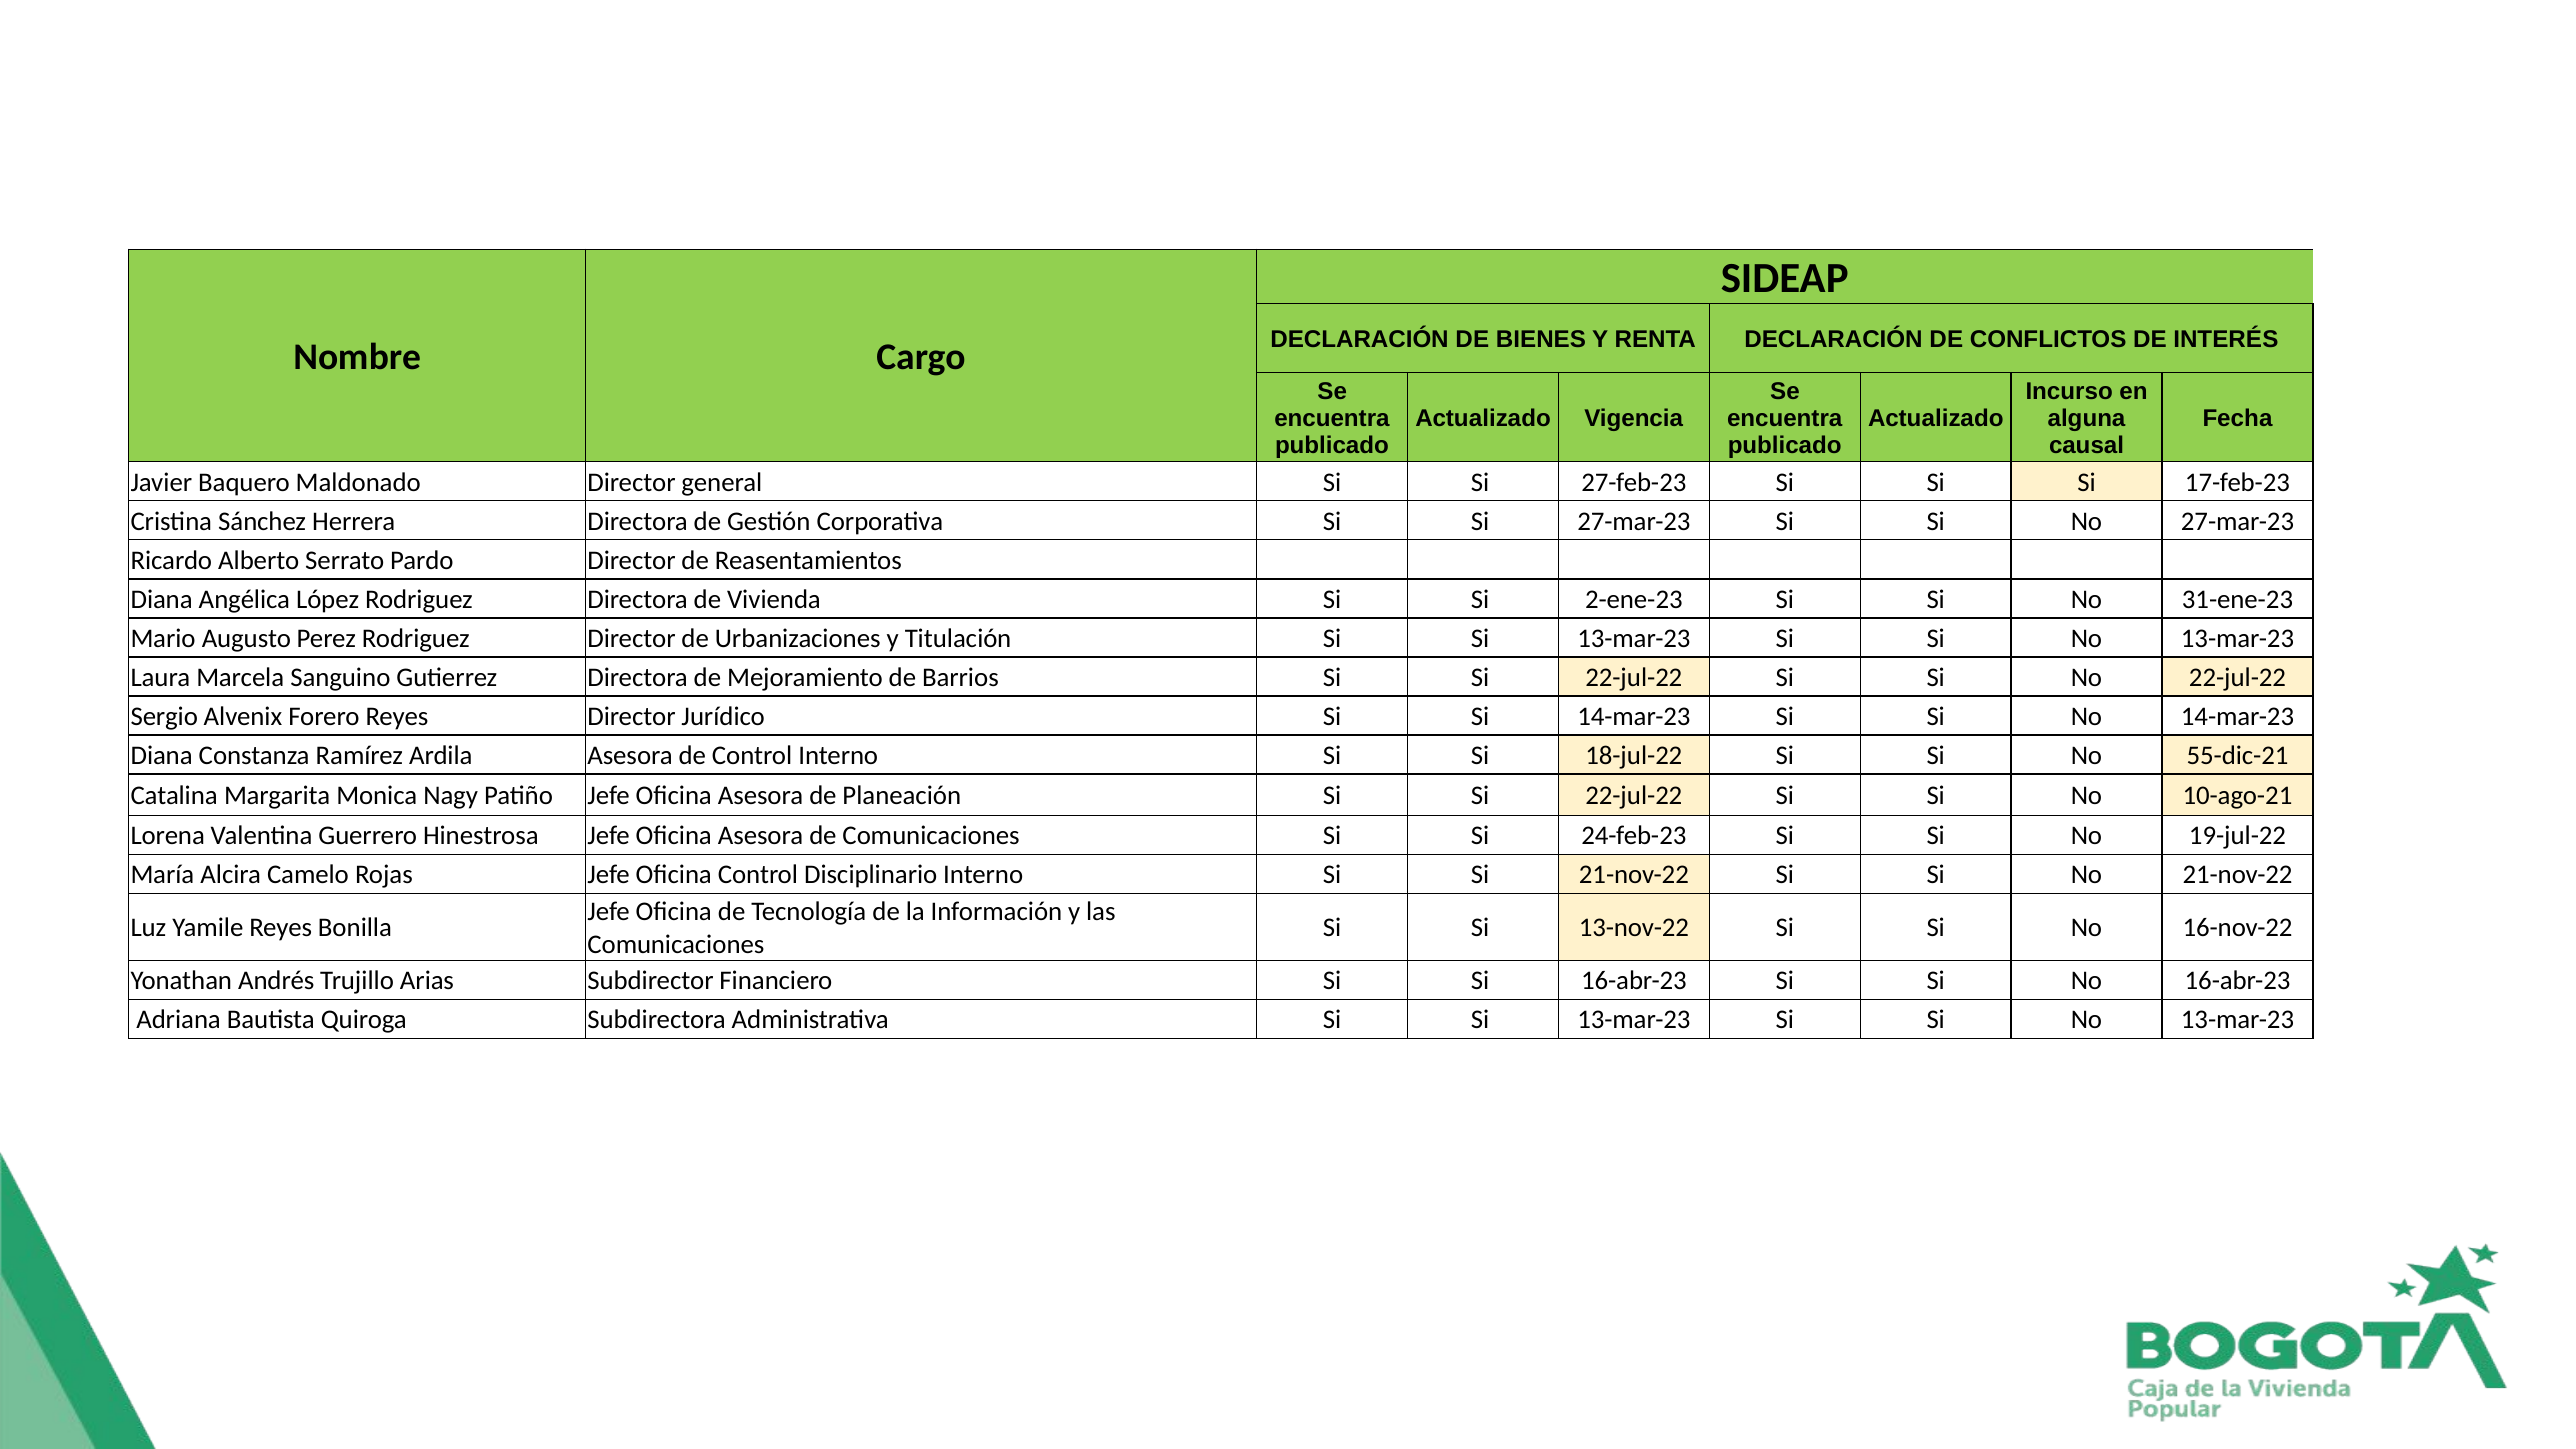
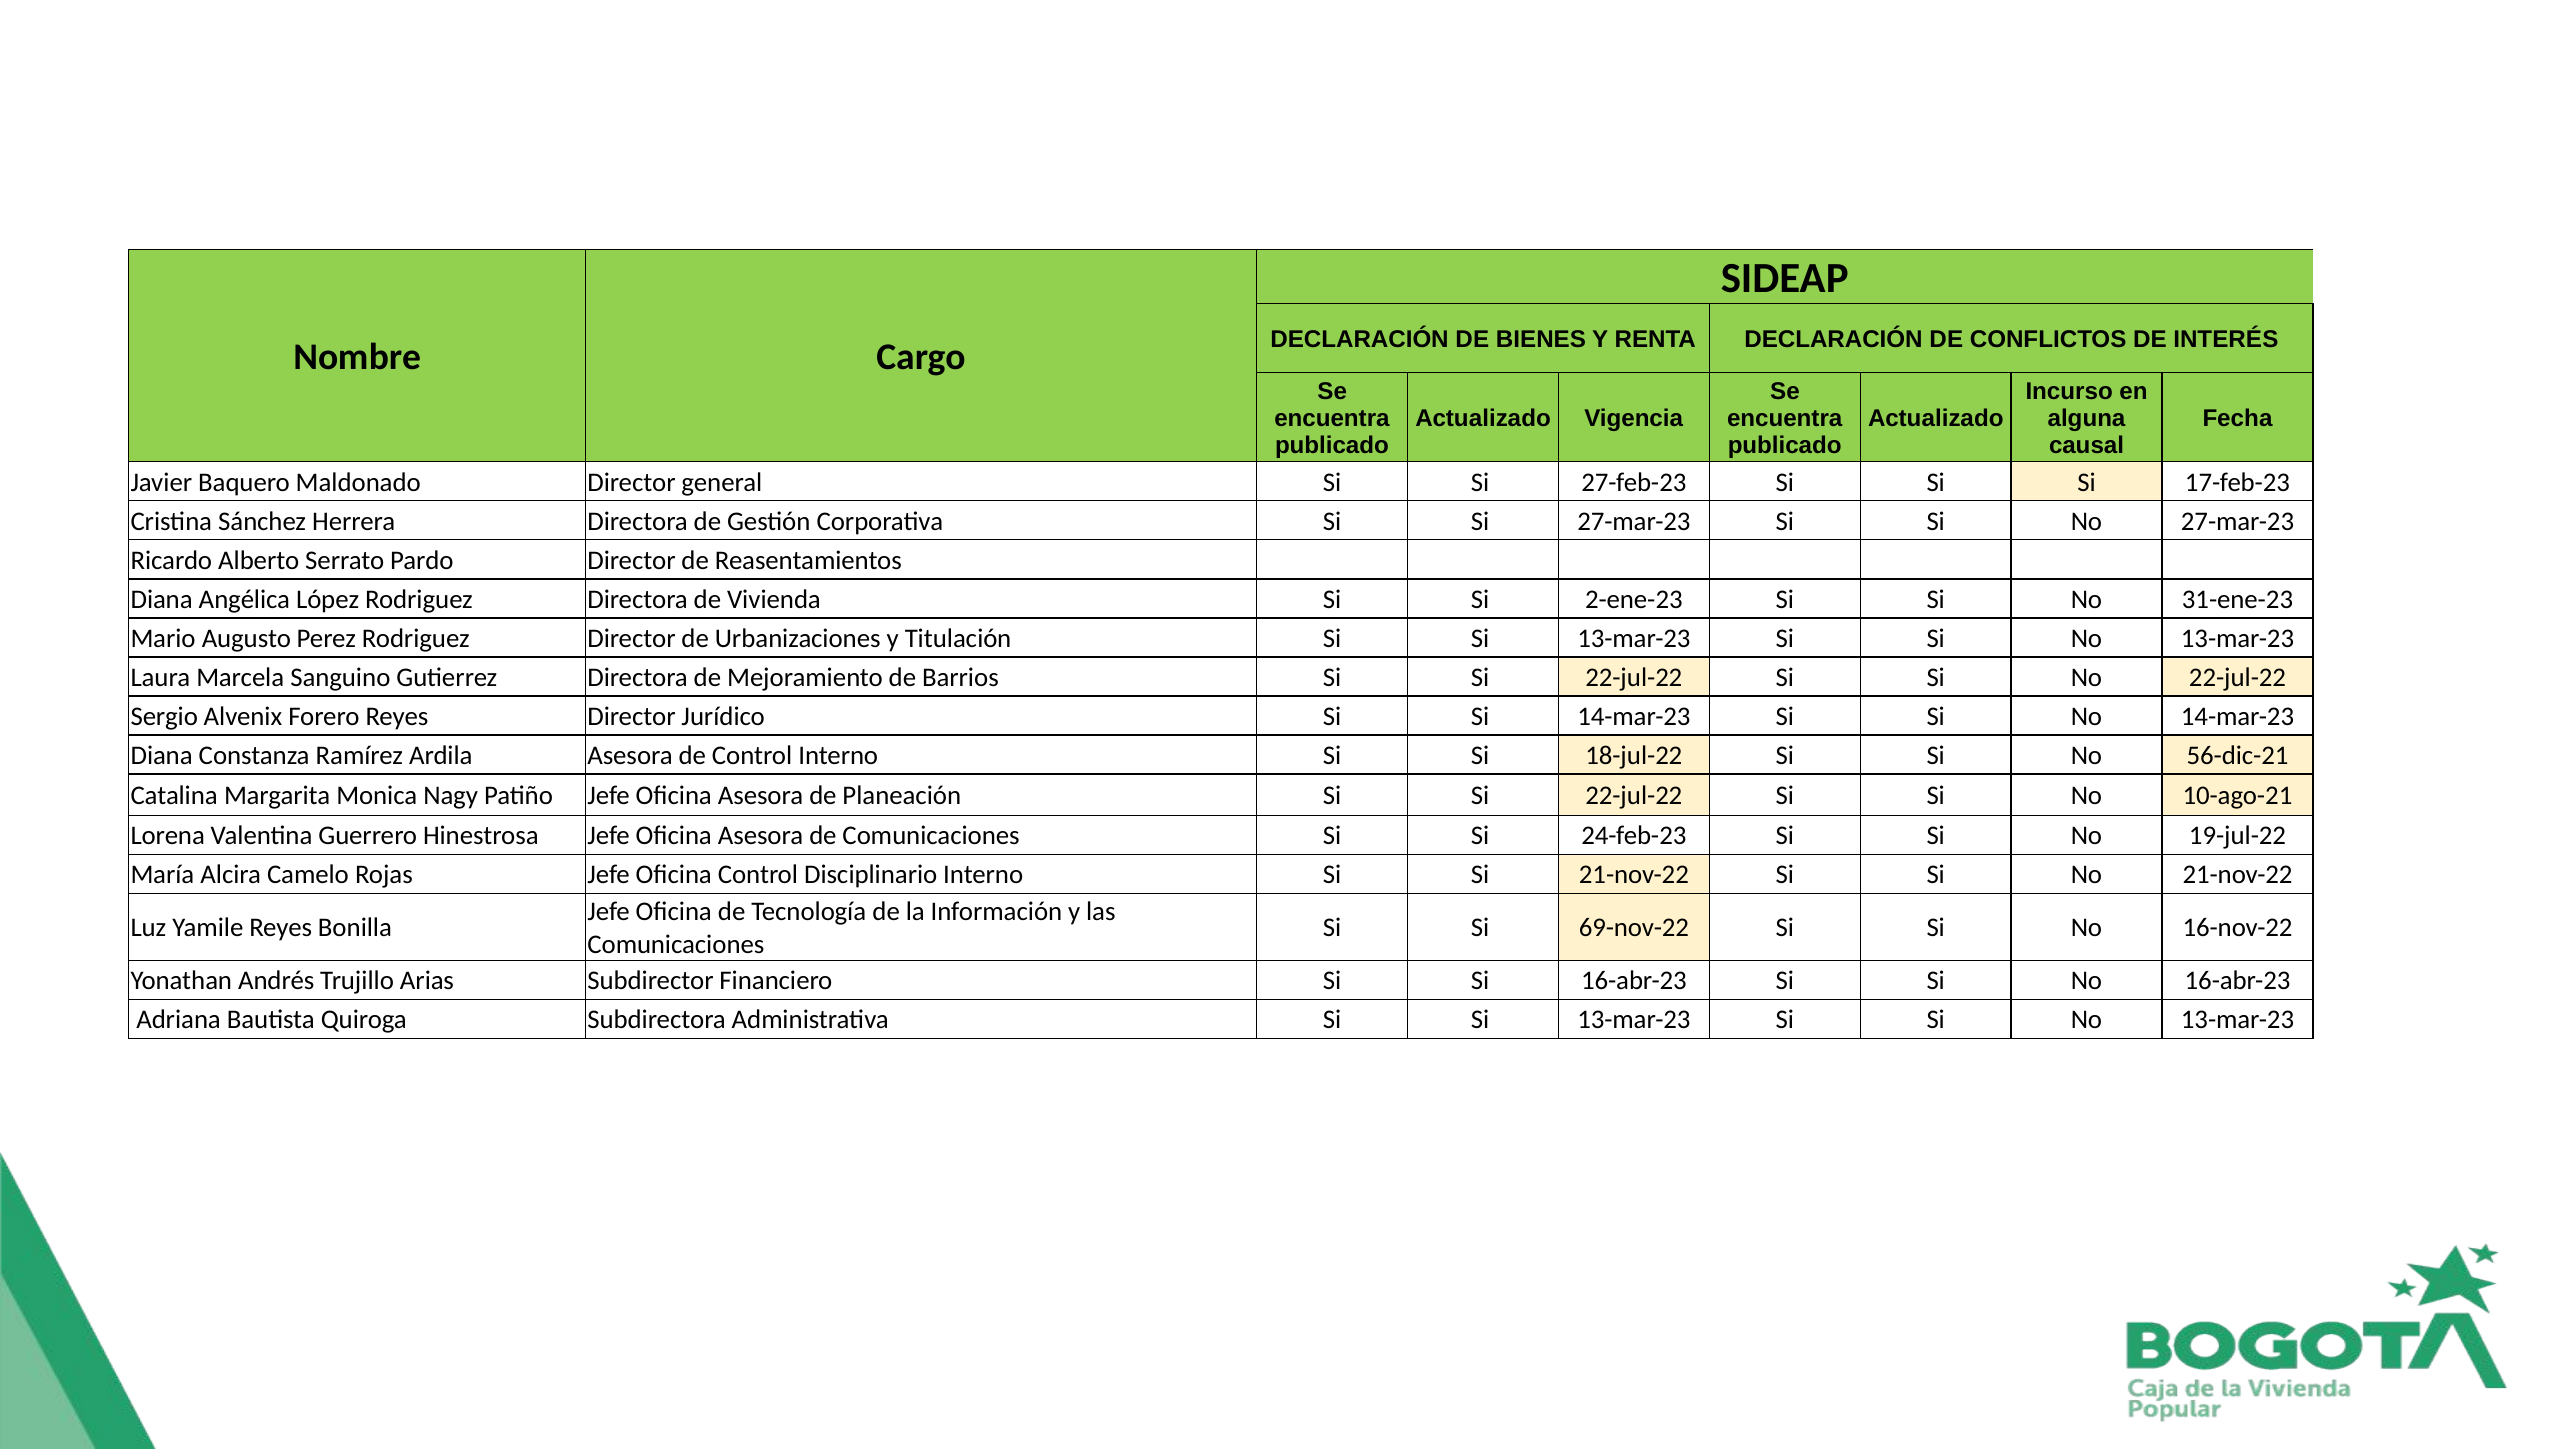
55-dic-21: 55-dic-21 -> 56-dic-21
13-nov-22: 13-nov-22 -> 69-nov-22
